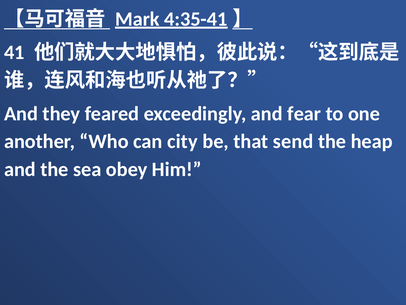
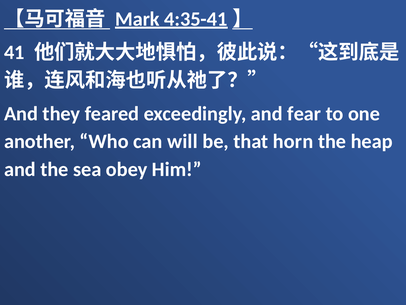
city: city -> will
send: send -> horn
